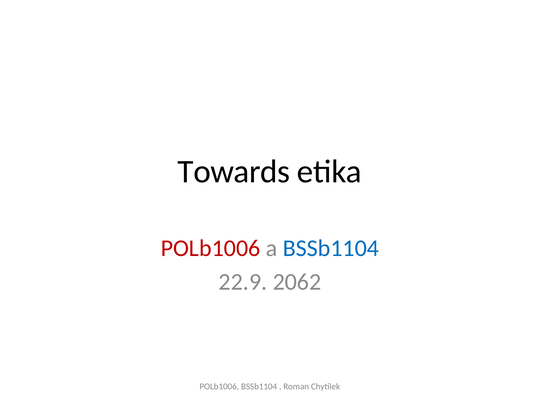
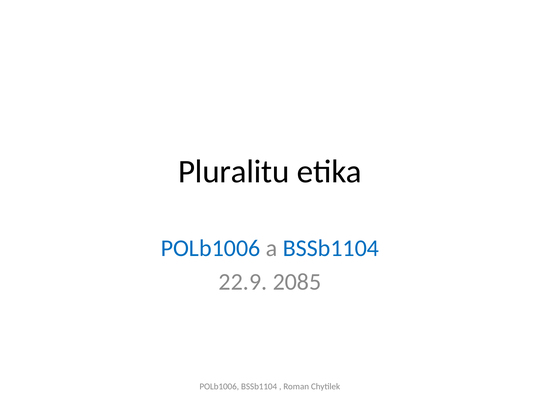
Towards: Towards -> Pluralitu
POLb1006 at (210, 248) colour: red -> blue
2062: 2062 -> 2085
